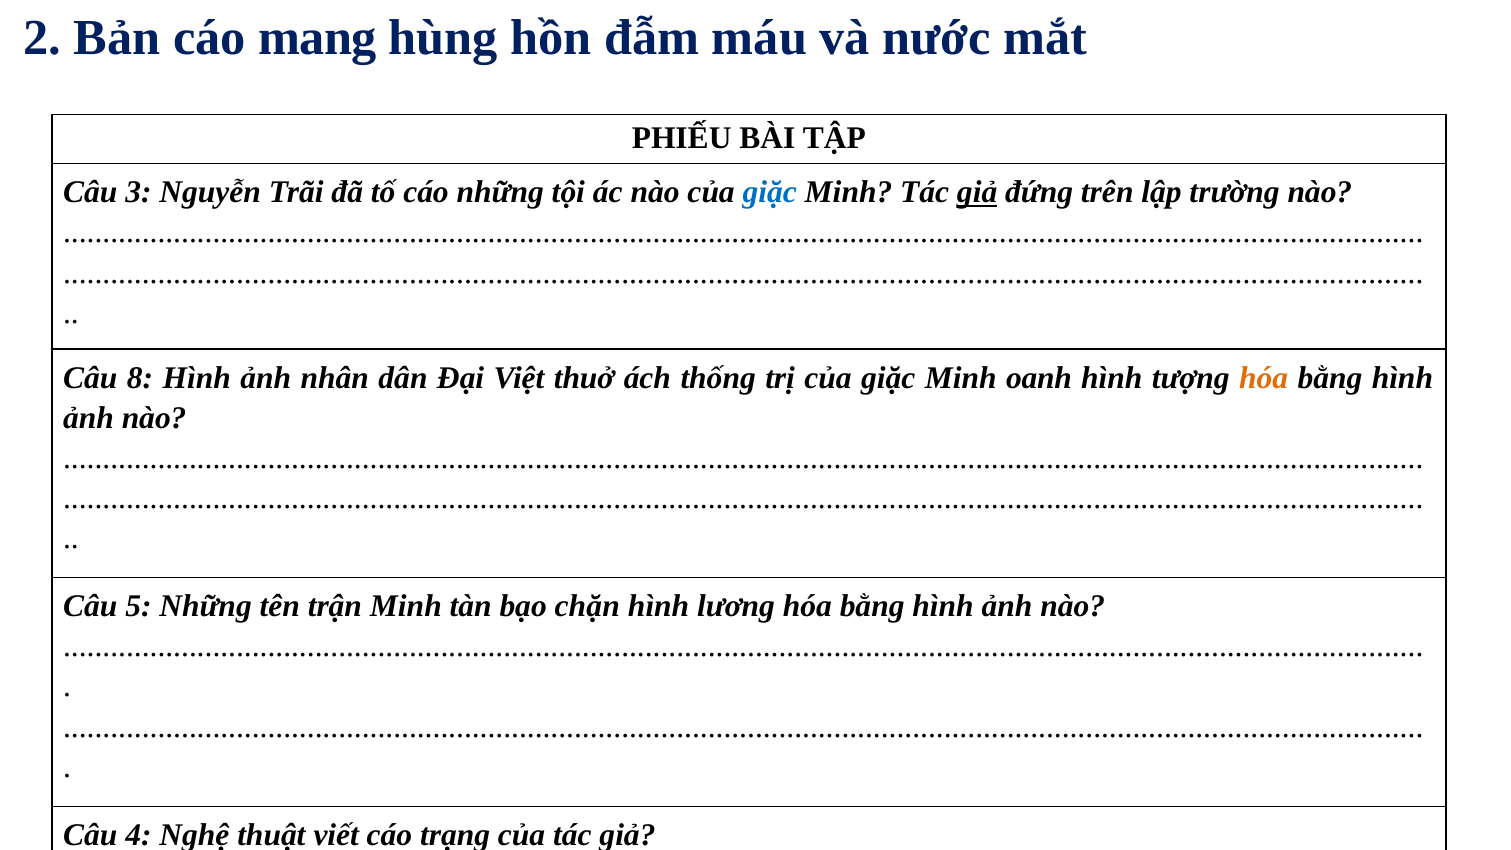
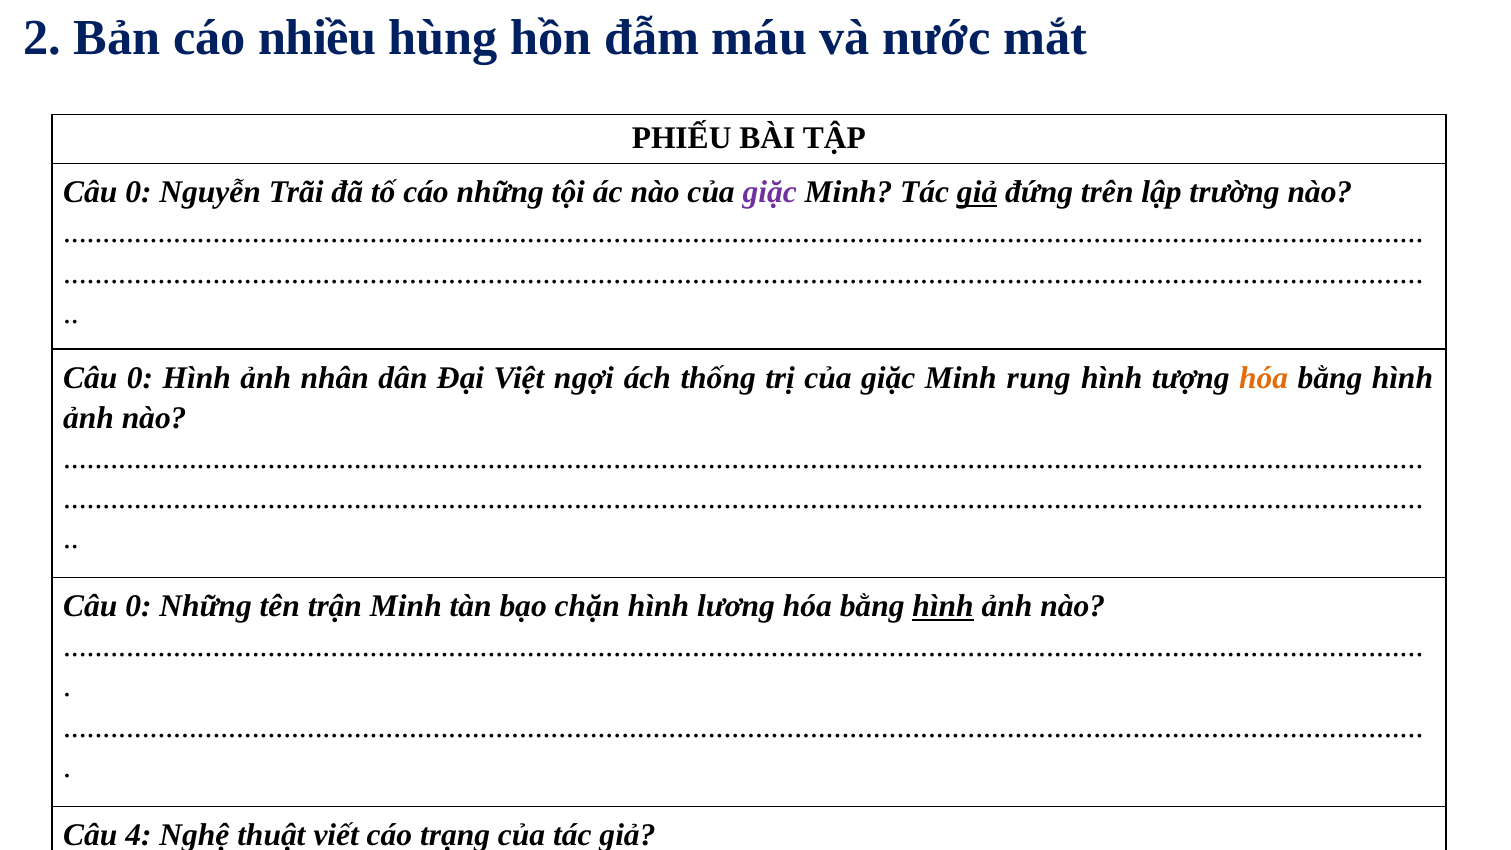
mang: mang -> nhiều
3 at (138, 192): 3 -> 0
giặc at (770, 192) colour: blue -> purple
8 at (140, 378): 8 -> 0
thuở: thuở -> ngợi
oanh: oanh -> rung
5 at (138, 606): 5 -> 0
hình at (943, 606) underline: none -> present
